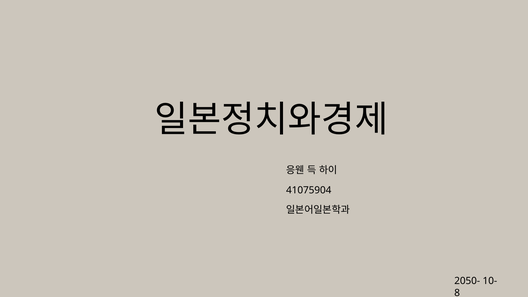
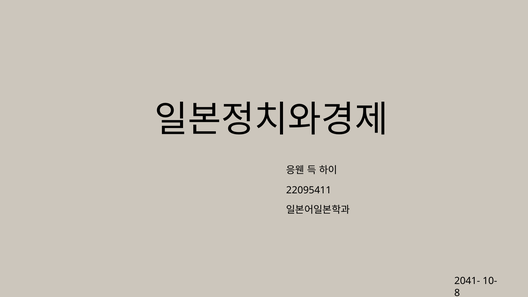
41075904: 41075904 -> 22095411
2050-: 2050- -> 2041-
